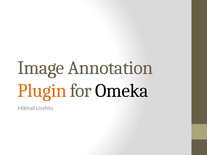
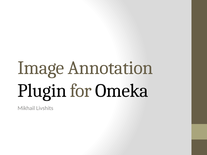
Plugin colour: orange -> black
